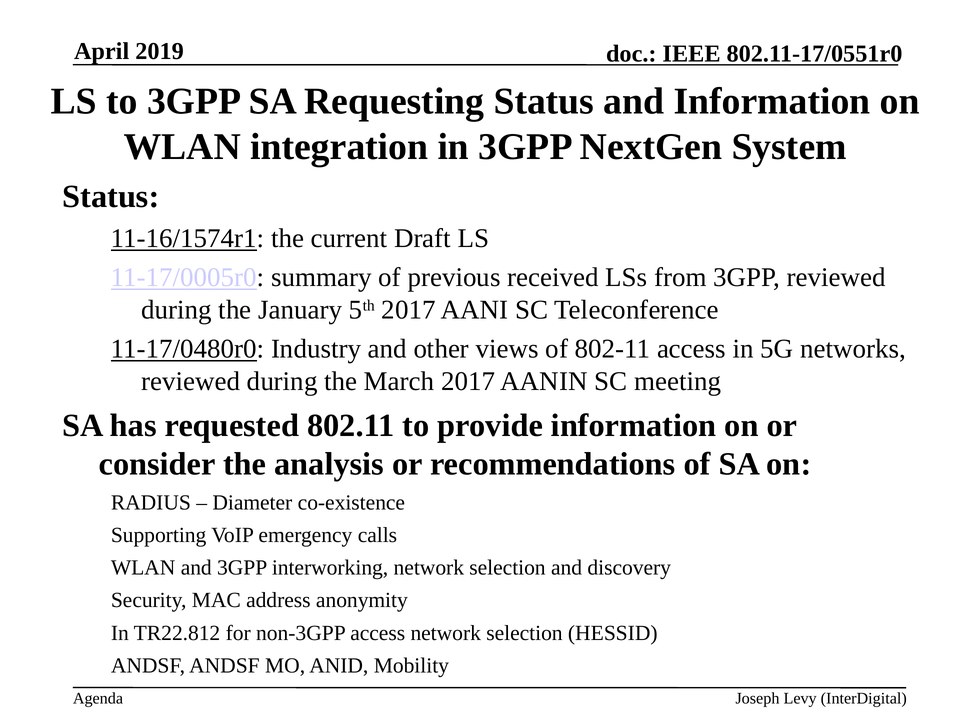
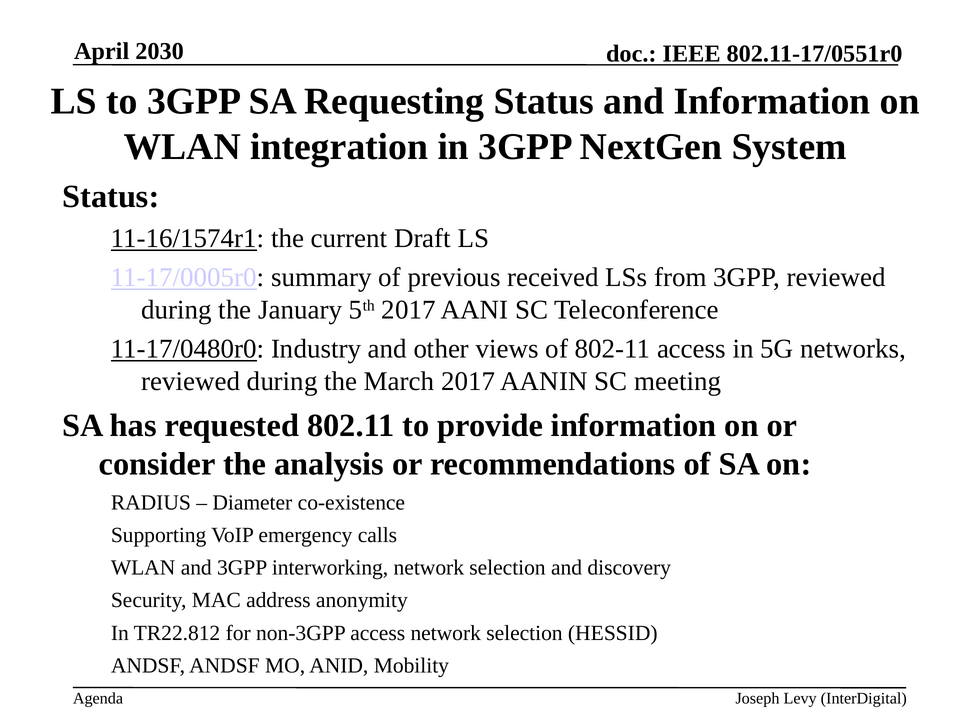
2019: 2019 -> 2030
